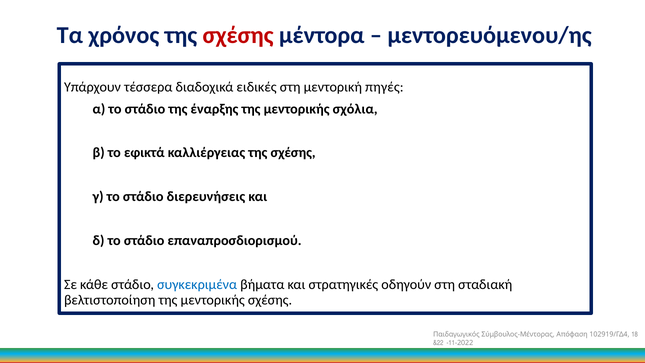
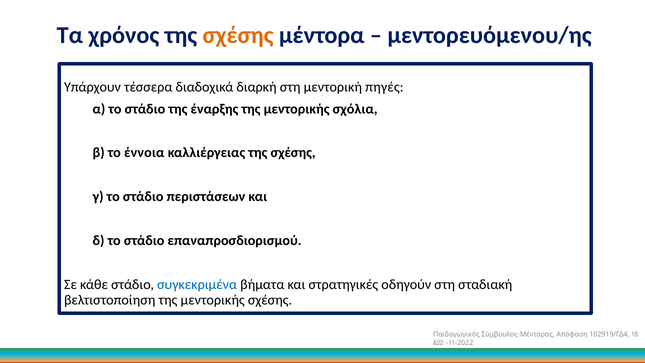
σχέσης at (238, 35) colour: red -> orange
ειδικές: ειδικές -> διαρκή
εφικτά: εφικτά -> έννοια
διερευνήσεις: διερευνήσεις -> περιστάσεων
